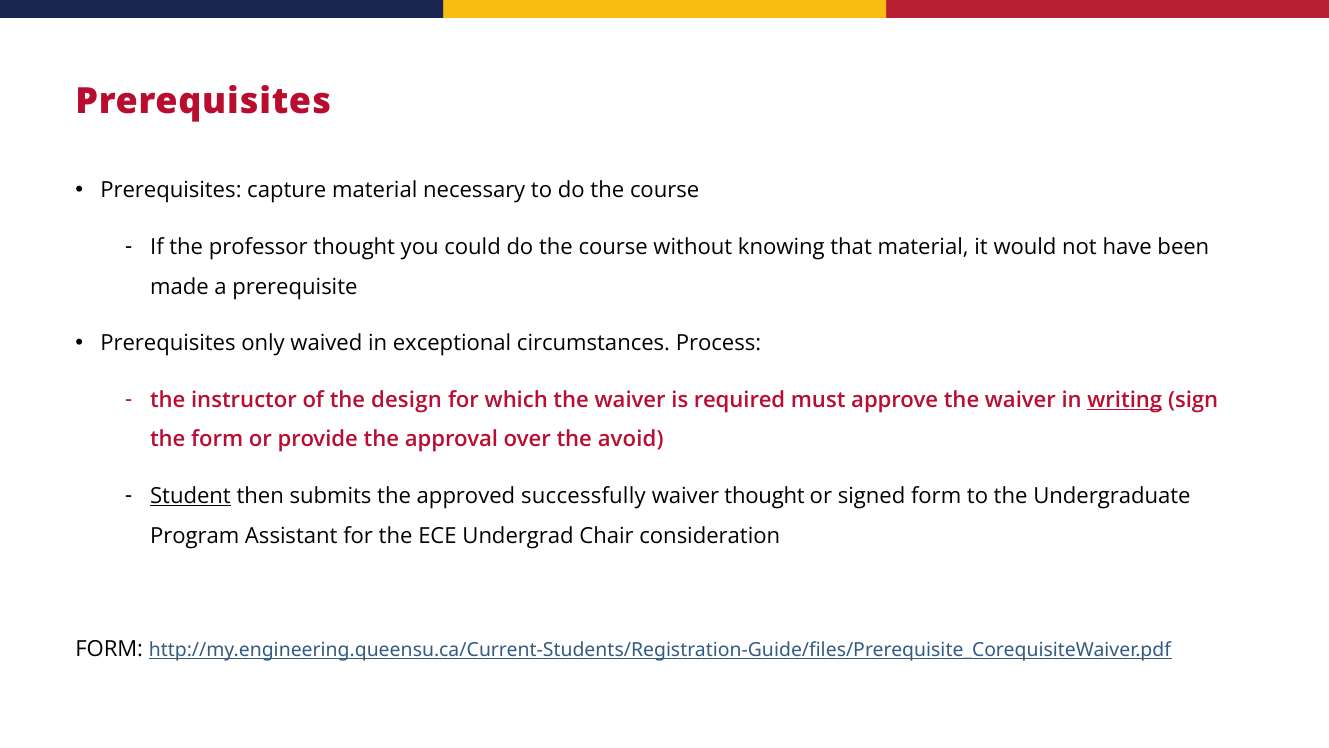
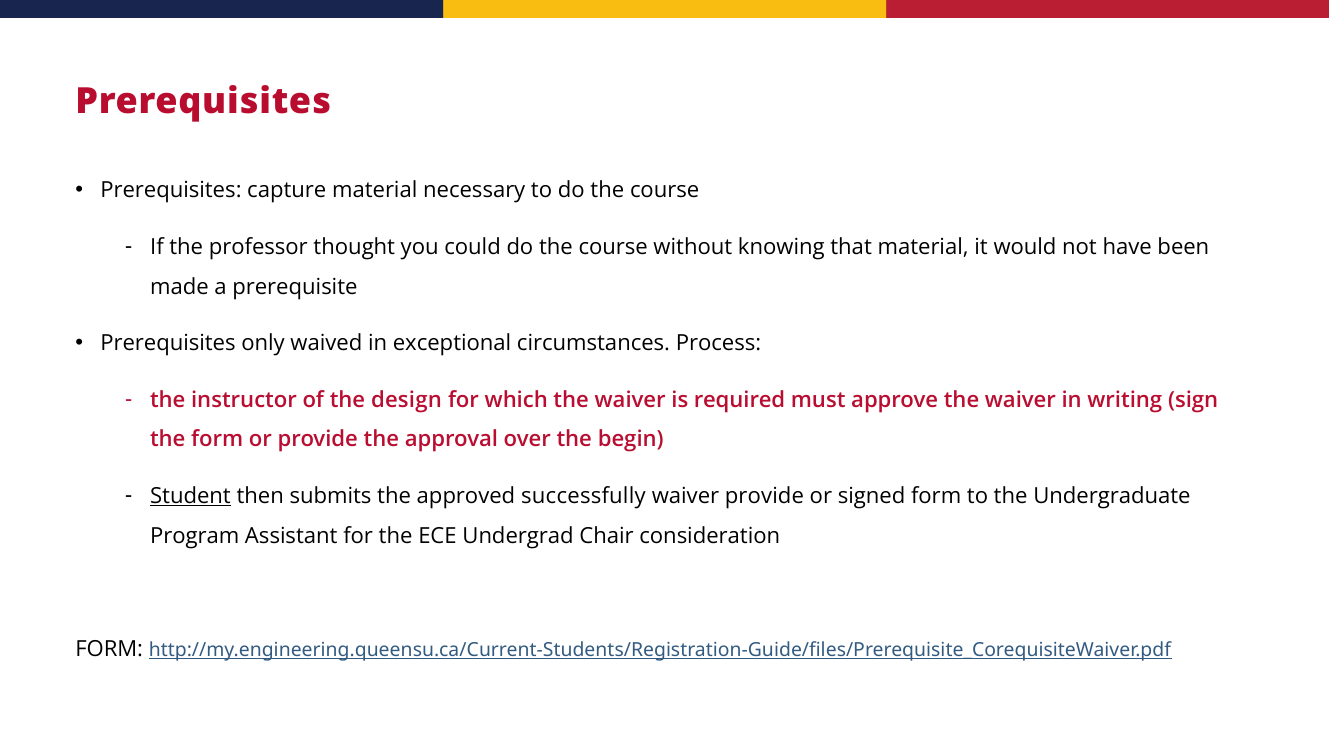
writing underline: present -> none
avoid: avoid -> begin
waiver thought: thought -> provide
